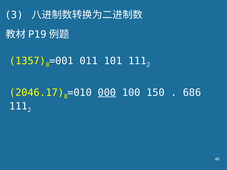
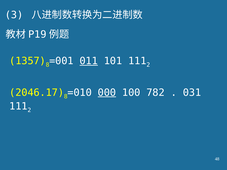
011 underline: none -> present
150: 150 -> 782
686: 686 -> 031
